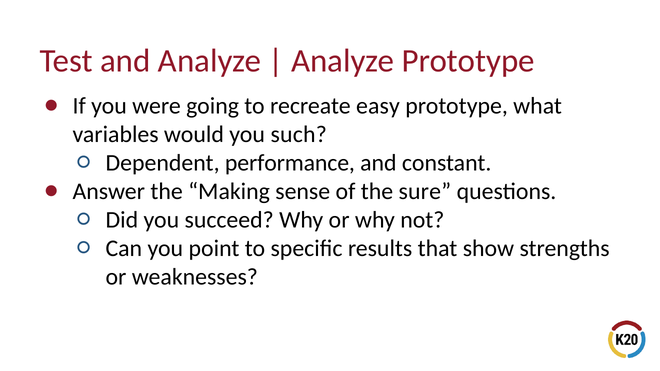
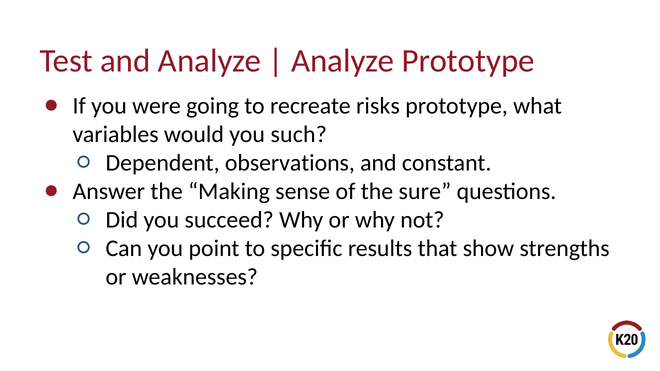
easy: easy -> risks
performance: performance -> observations
